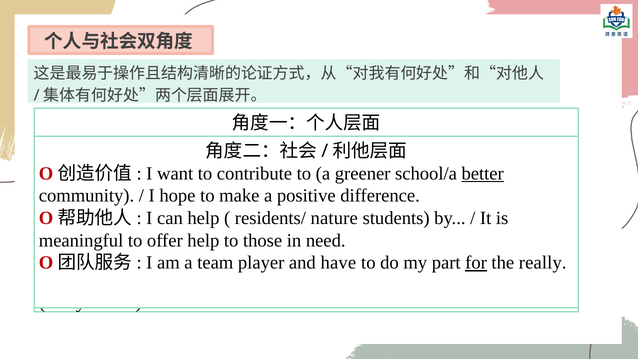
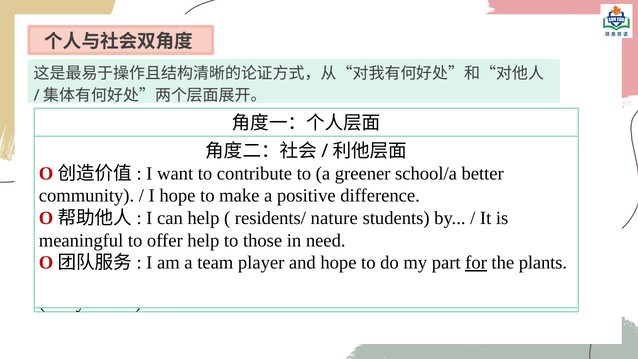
better underline: present -> none
have at (338, 263): have -> hope
really: really -> plants
